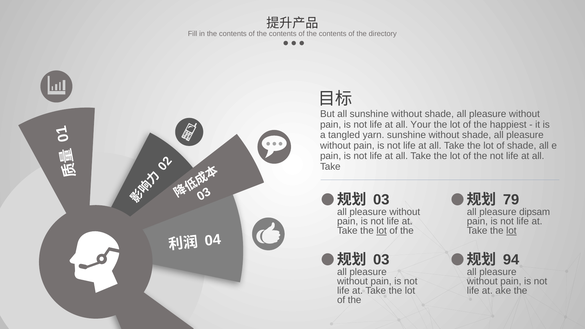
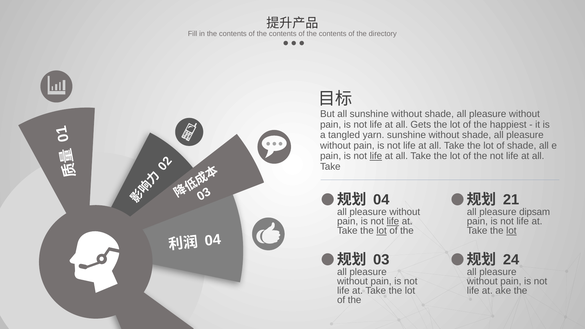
Your: Your -> Gets
life at (376, 156) underline: none -> present
03 at (381, 200): 03 -> 04
79: 79 -> 21
life at (393, 221) underline: none -> present
94: 94 -> 24
